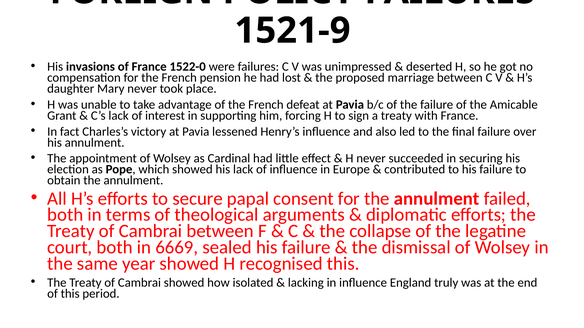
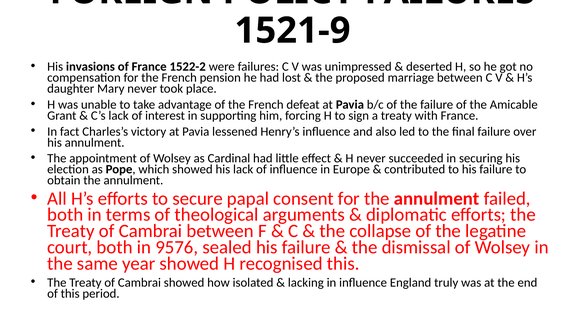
1522-0: 1522-0 -> 1522-2
6669: 6669 -> 9576
